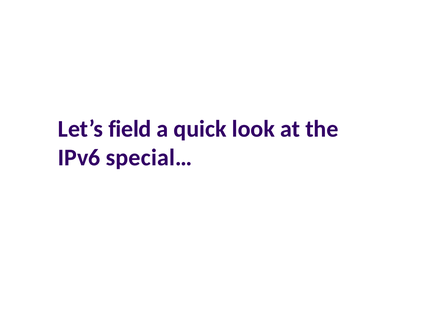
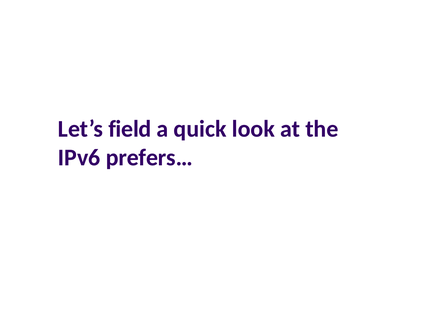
special…: special… -> prefers…
